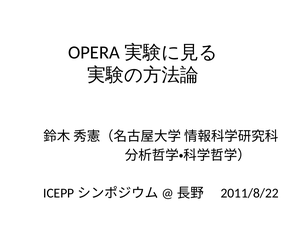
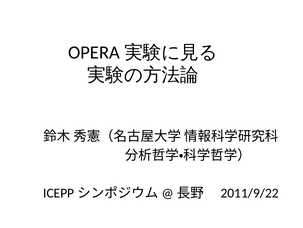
2011/8/22: 2011/8/22 -> 2011/9/22
